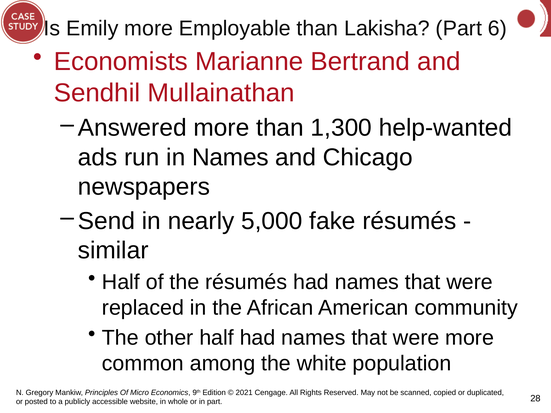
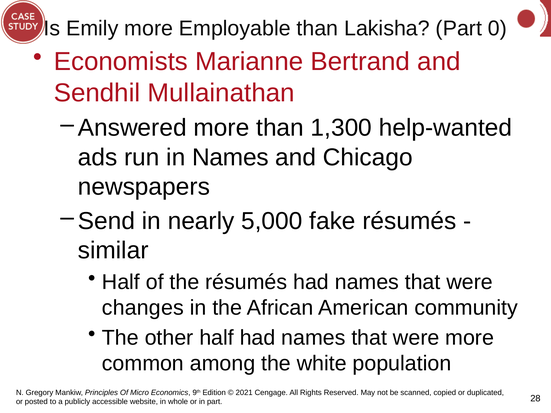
6: 6 -> 0
replaced: replaced -> changes
